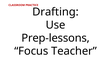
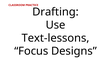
Prep-lessons: Prep-lessons -> Text-lessons
Teacher: Teacher -> Designs
